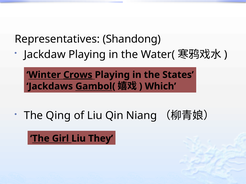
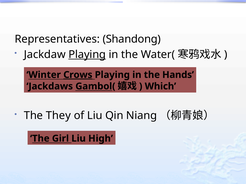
Playing at (87, 55) underline: none -> present
States: States -> Hands
Qing: Qing -> They
They: They -> High
